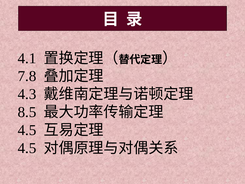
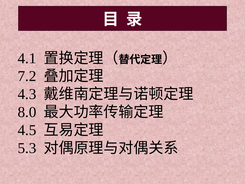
7.8: 7.8 -> 7.2
8.5: 8.5 -> 8.0
4.5 at (27, 148): 4.5 -> 5.3
